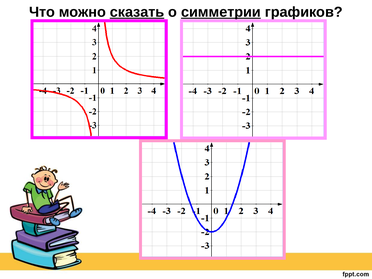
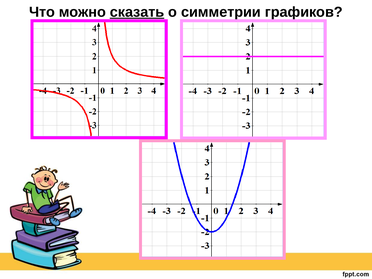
симметрии underline: present -> none
